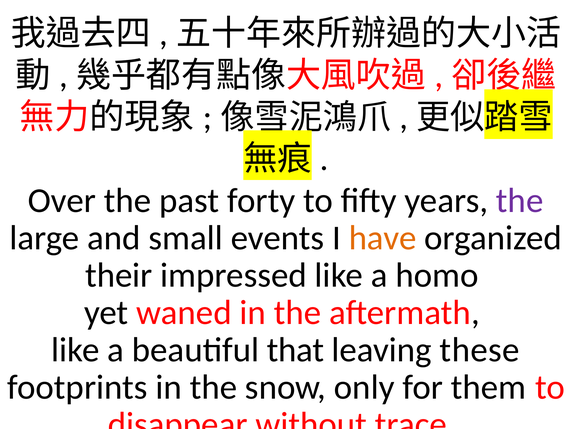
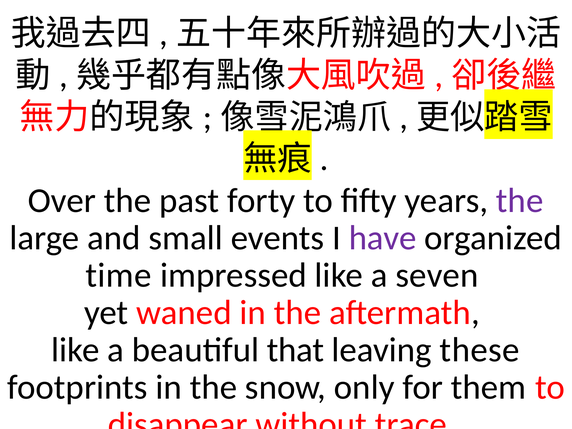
have colour: orange -> purple
their: their -> time
homo: homo -> seven
